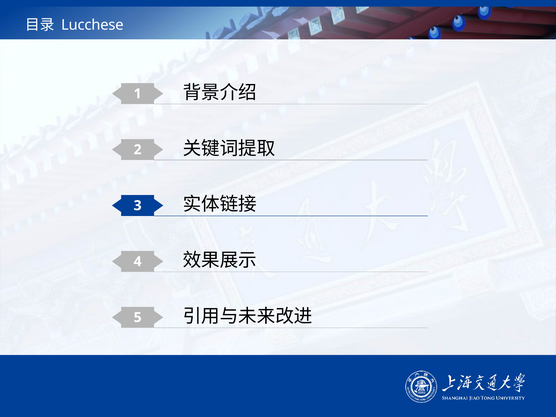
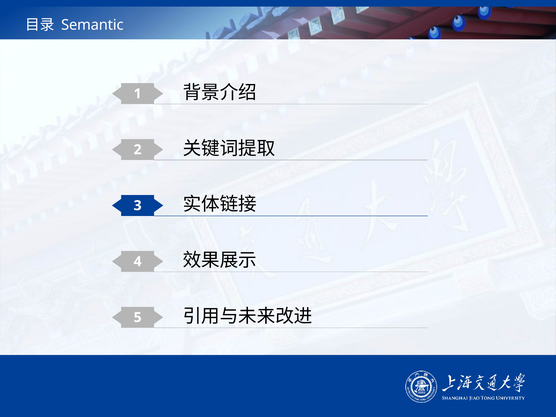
Lucchese: Lucchese -> Semantic
